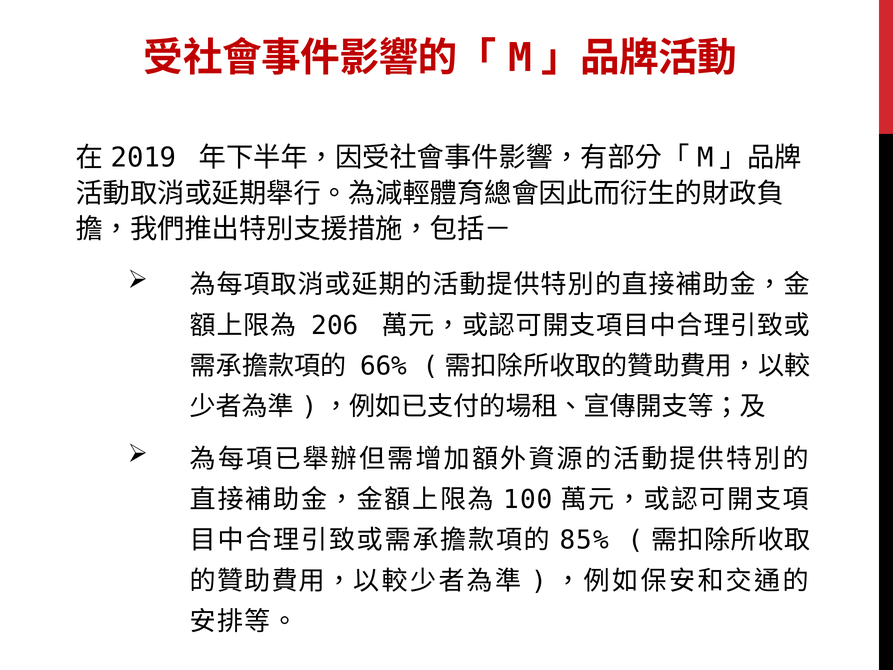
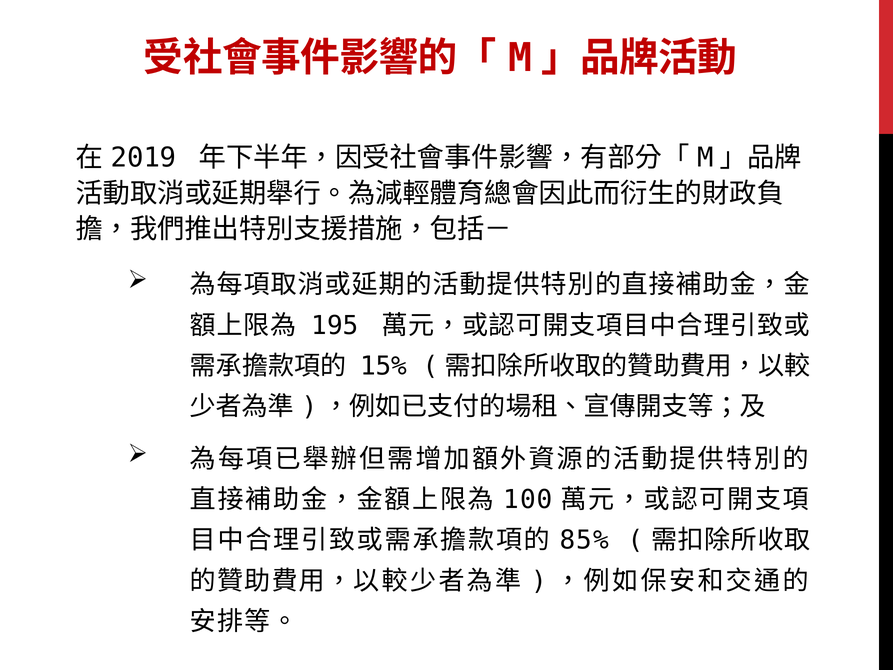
206: 206 -> 195
66%: 66% -> 15%
